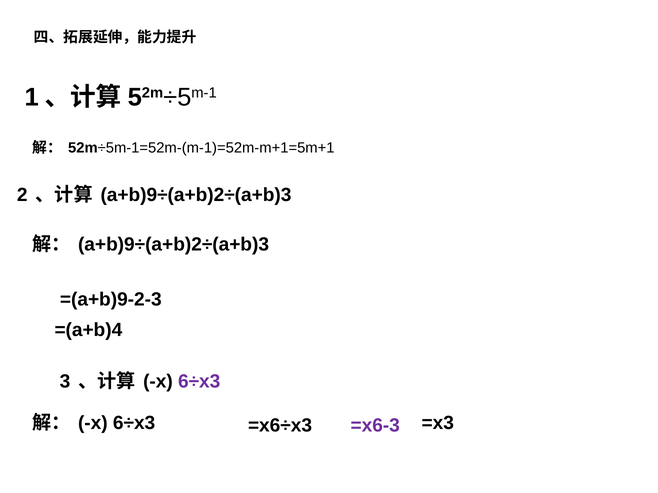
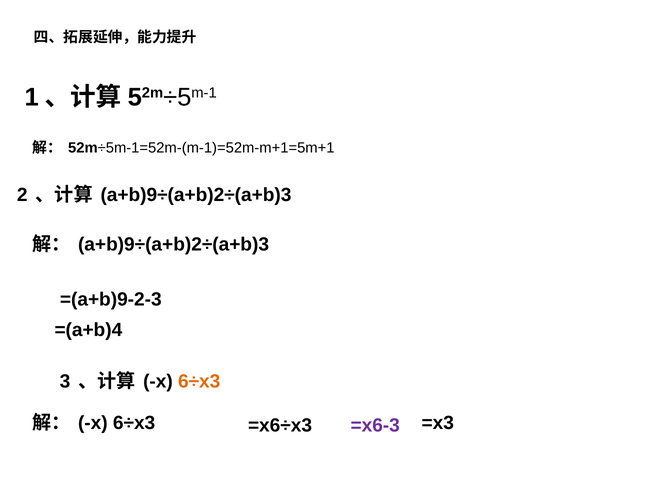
6÷x3 at (199, 382) colour: purple -> orange
